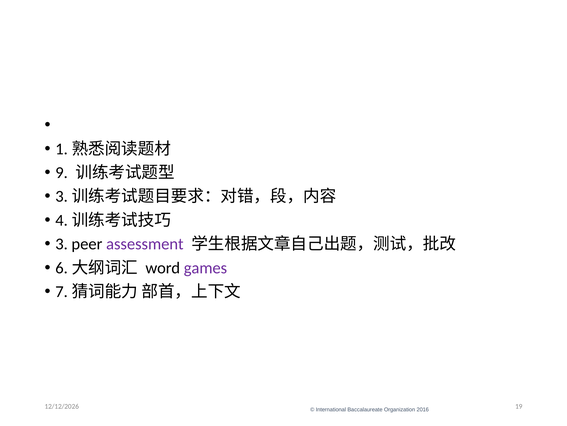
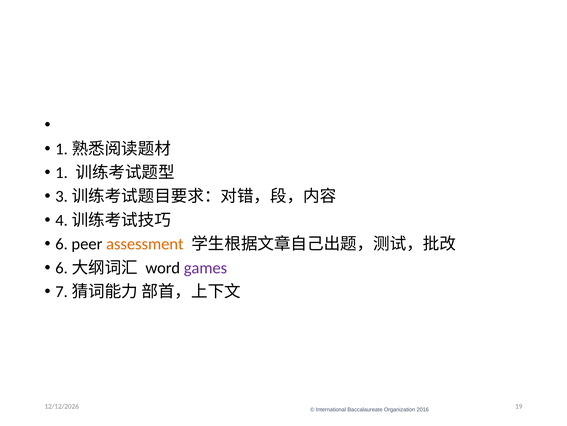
9: 9 -> 1
3: 3 -> 6
assessment colour: purple -> orange
